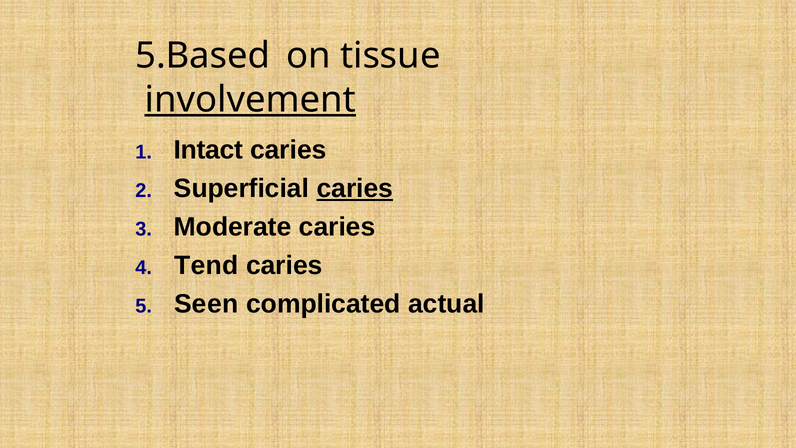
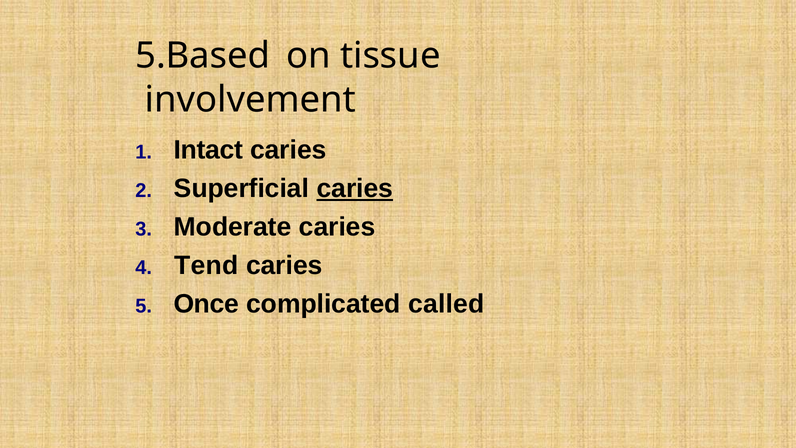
involvement underline: present -> none
Seen: Seen -> Once
actual: actual -> called
